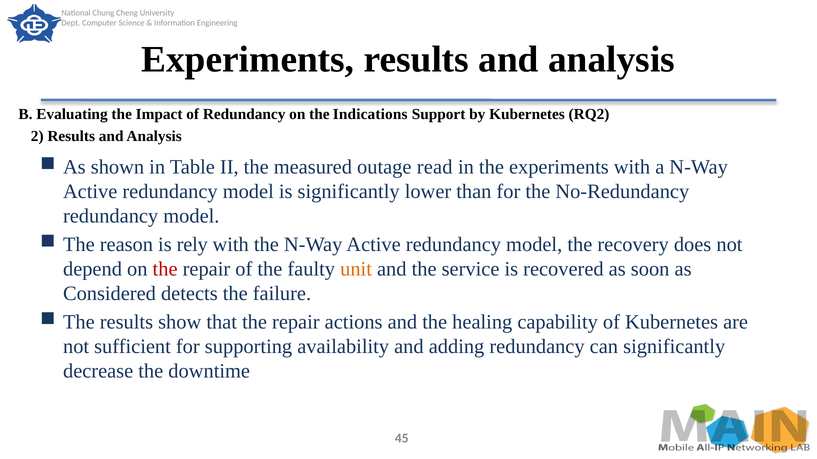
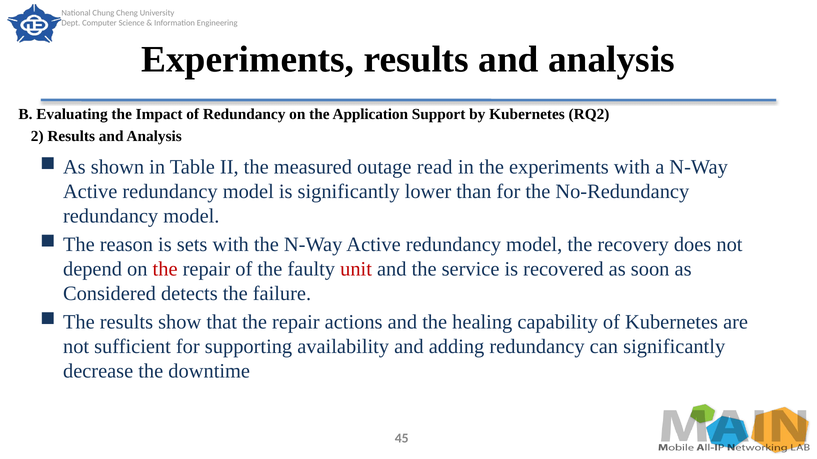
Indications: Indications -> Application
rely: rely -> sets
unit colour: orange -> red
